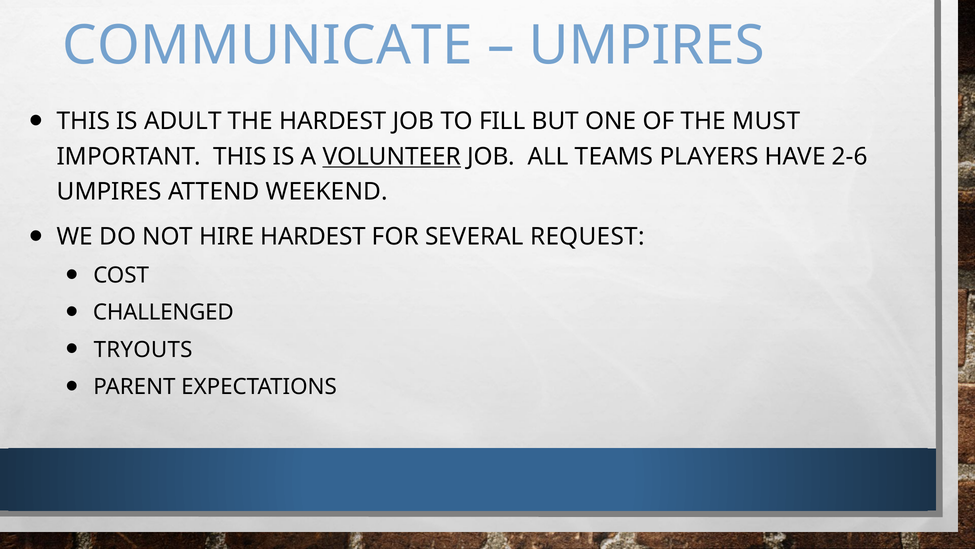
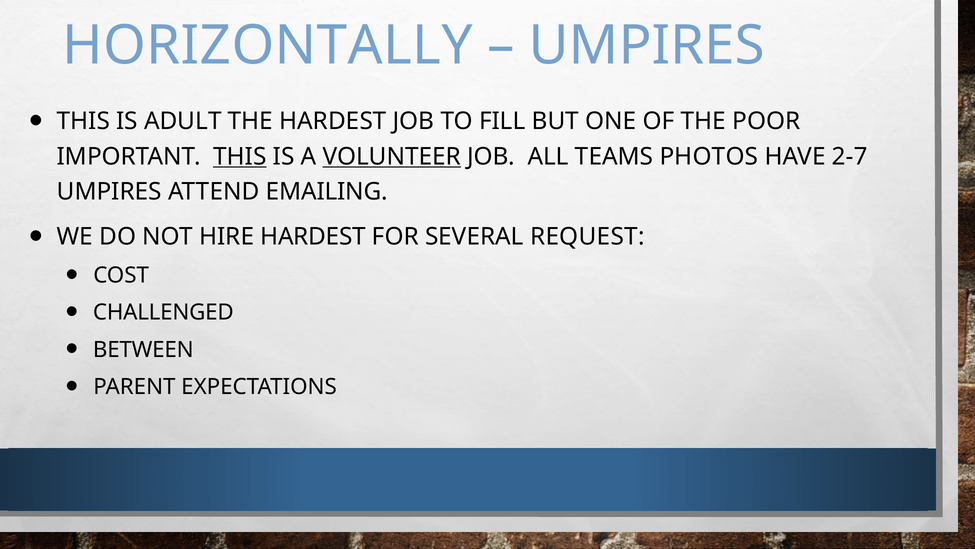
COMMUNICATE: COMMUNICATE -> HORIZONTALLY
MUST: MUST -> POOR
THIS at (240, 156) underline: none -> present
PLAYERS: PLAYERS -> PHOTOS
2-6: 2-6 -> 2-7
WEEKEND: WEEKEND -> EMAILING
TRYOUTS: TRYOUTS -> BETWEEN
